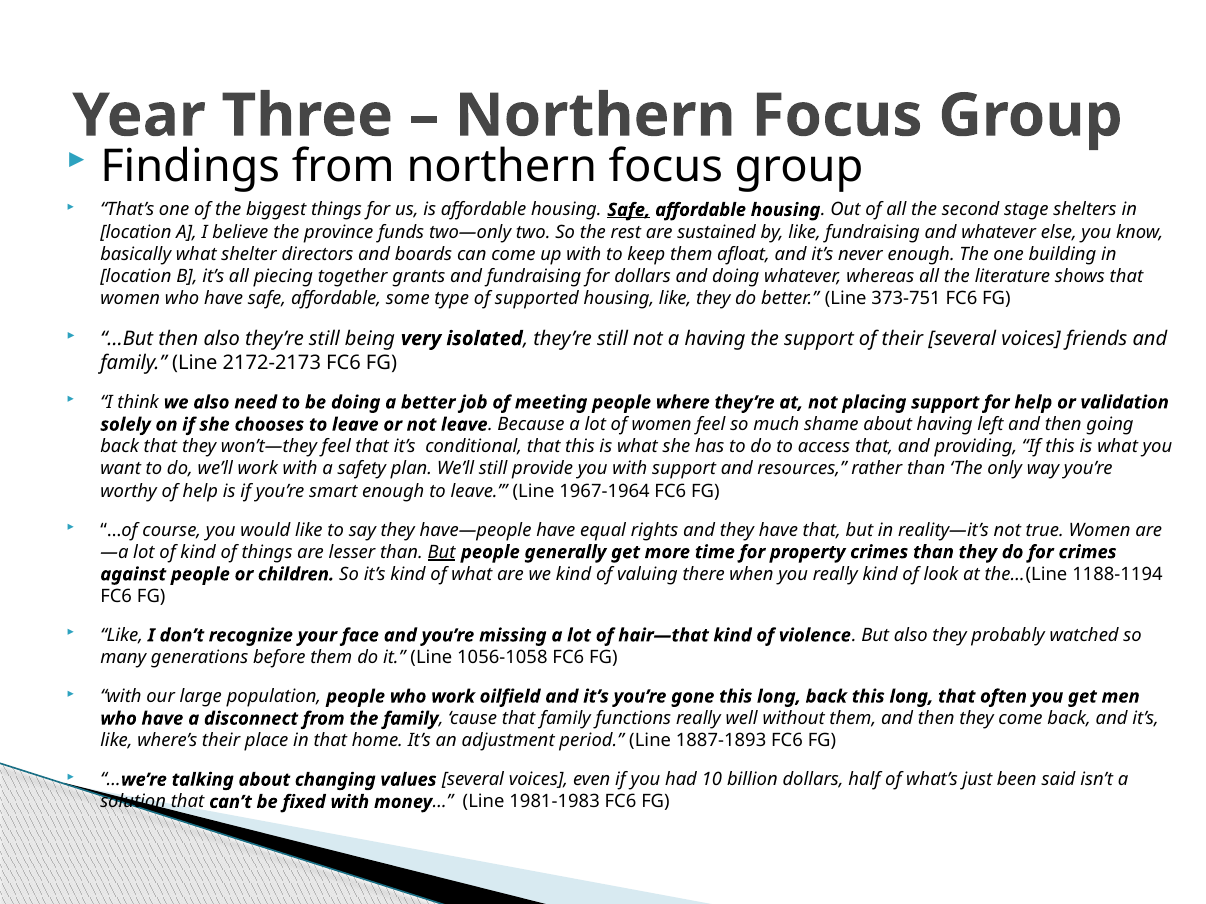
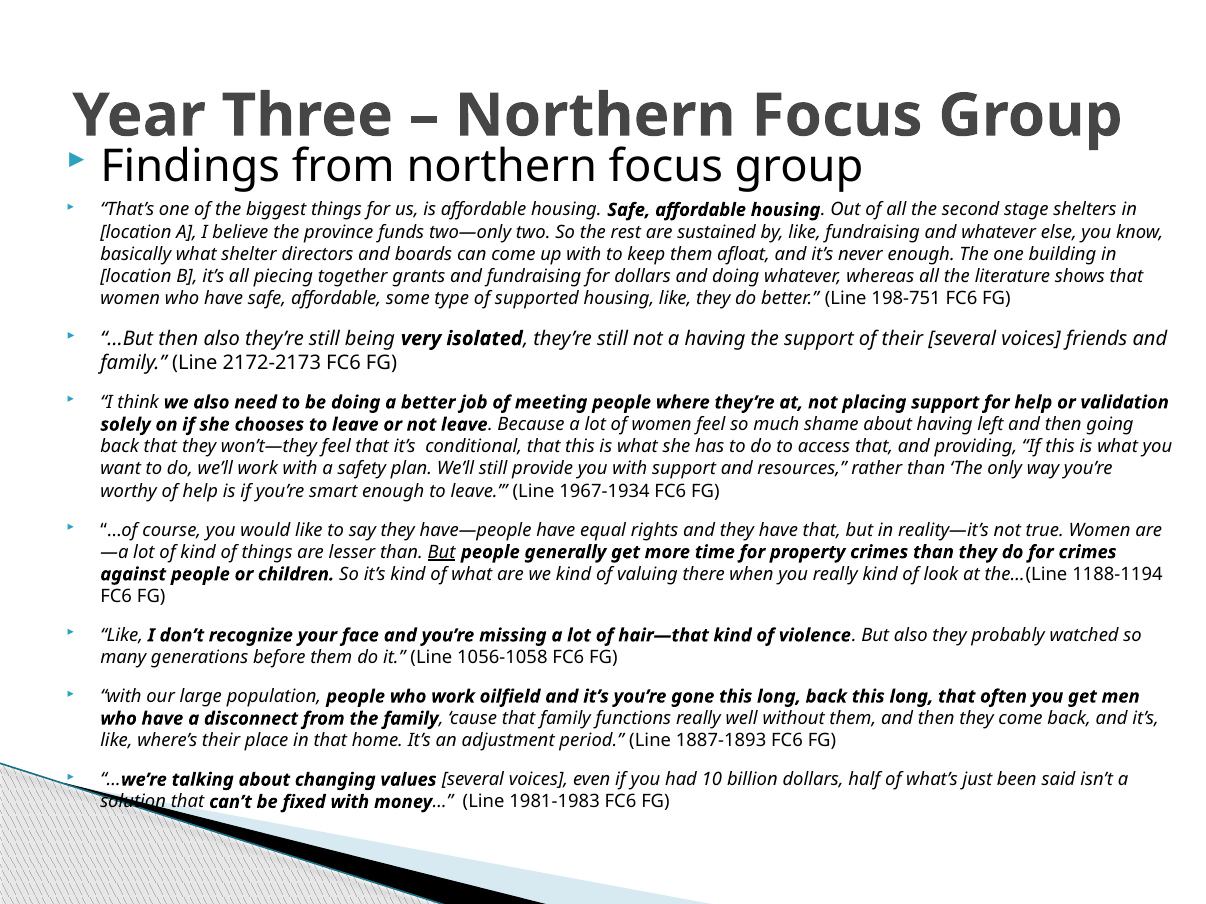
Safe at (629, 210) underline: present -> none
373-751: 373-751 -> 198-751
1967-1964: 1967-1964 -> 1967-1934
